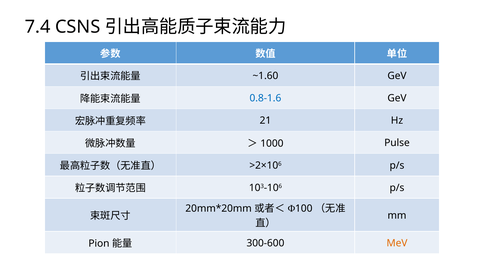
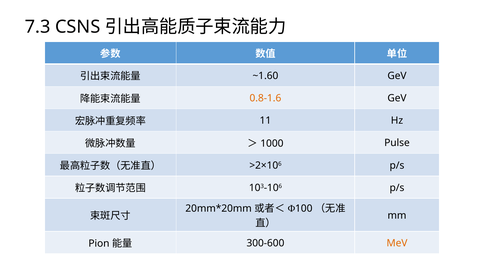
7.4: 7.4 -> 7.3
0.8-1.6 colour: blue -> orange
21: 21 -> 11
